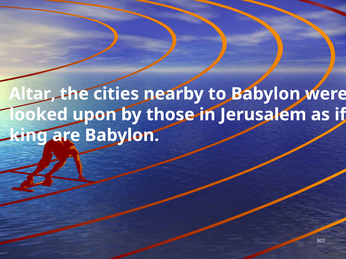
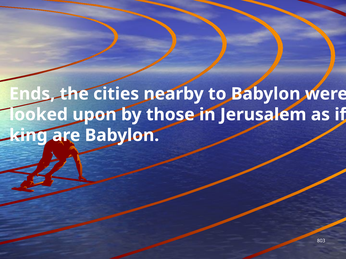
Altar: Altar -> Ends
